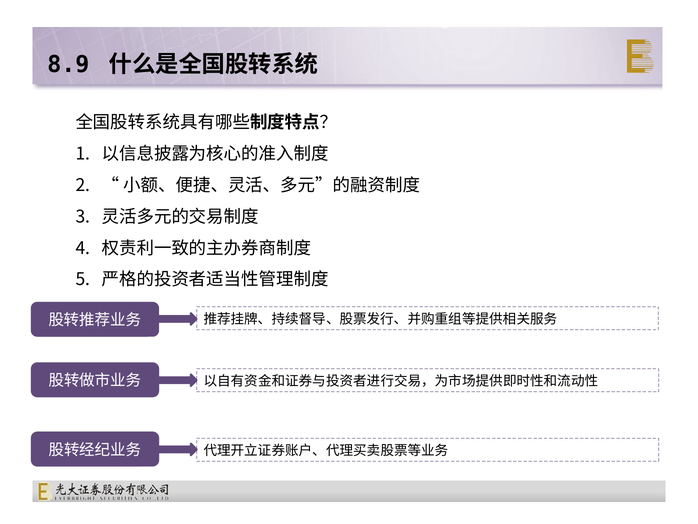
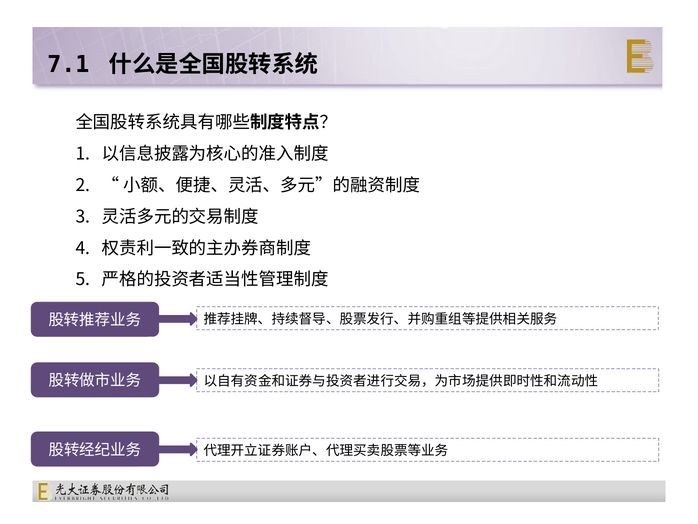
8.9: 8.9 -> 7.1
